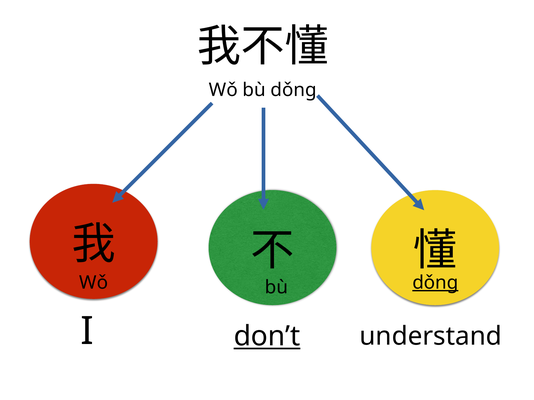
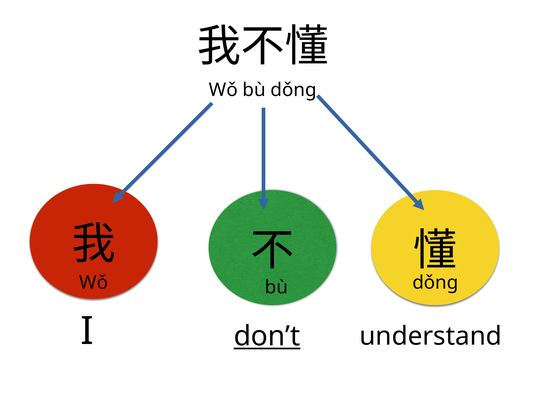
dǒng at (435, 283) underline: present -> none
